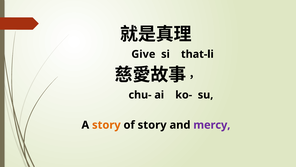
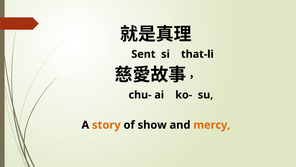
Give: Give -> Sent
of story: story -> show
mercy colour: purple -> orange
